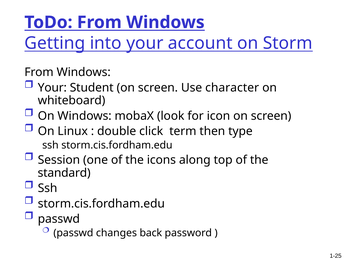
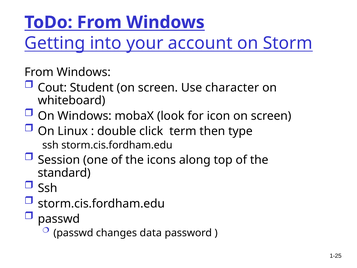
Your at (52, 88): Your -> Cout
back: back -> data
